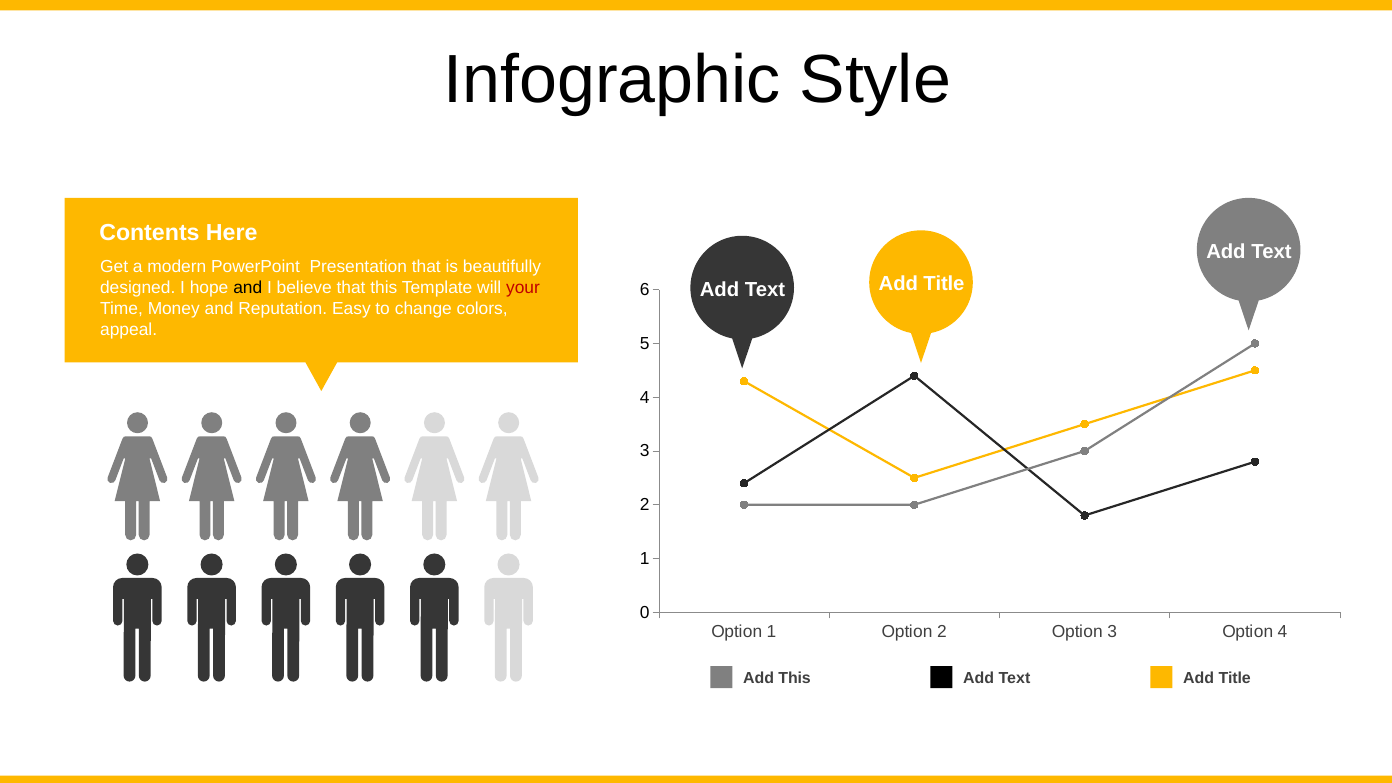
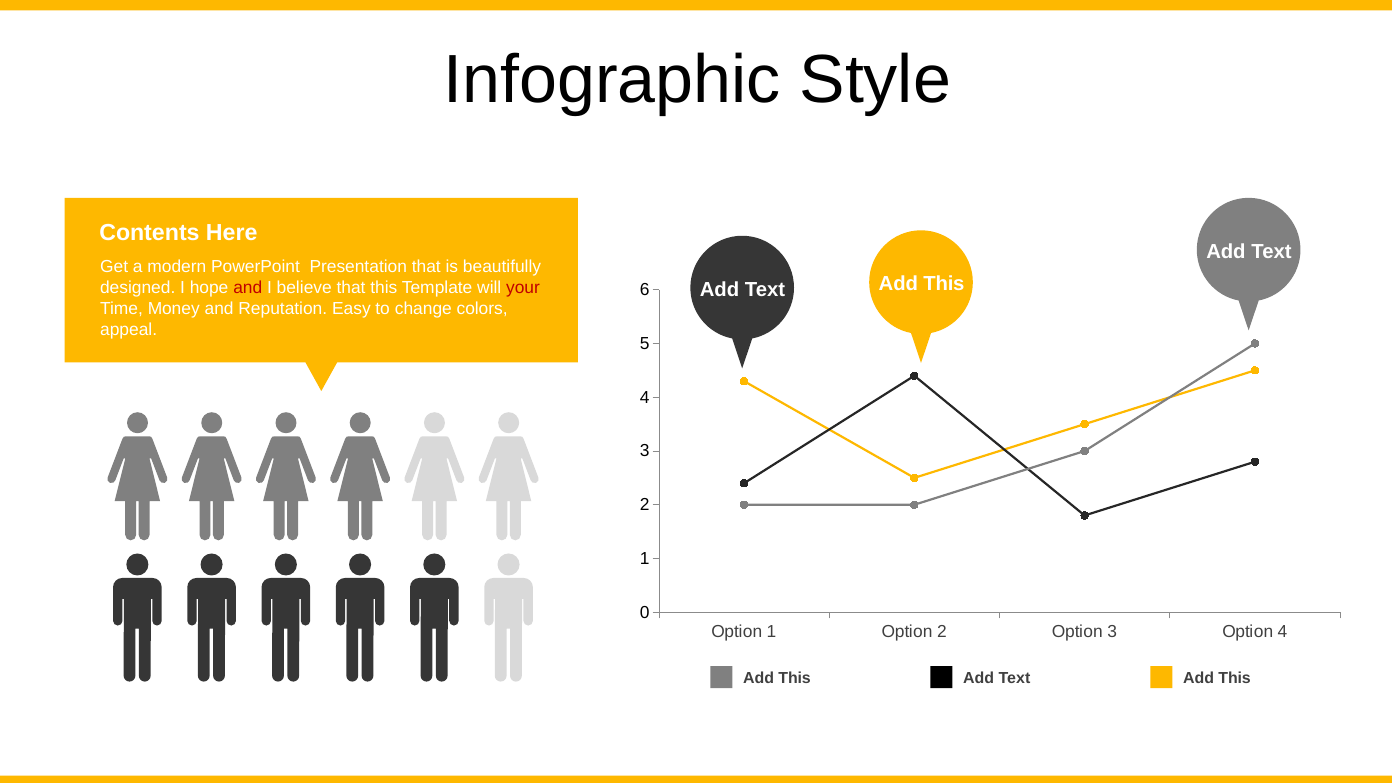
Title at (944, 284): Title -> This
and at (248, 288) colour: black -> red
Title at (1235, 678): Title -> This
